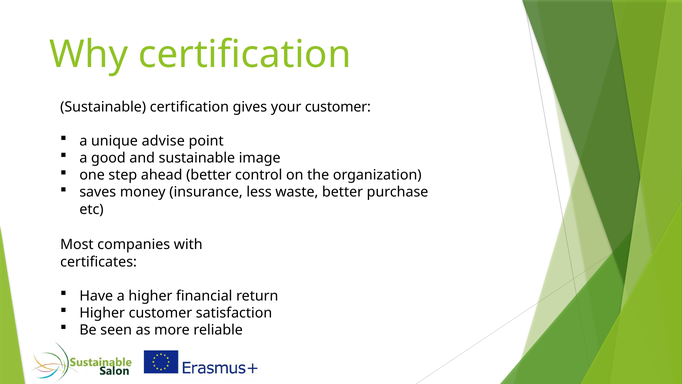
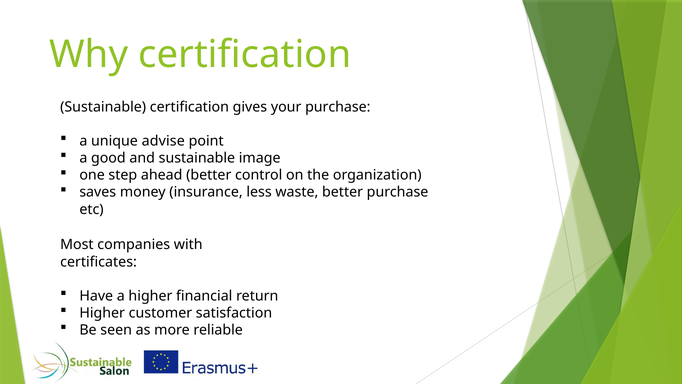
your customer: customer -> purchase
